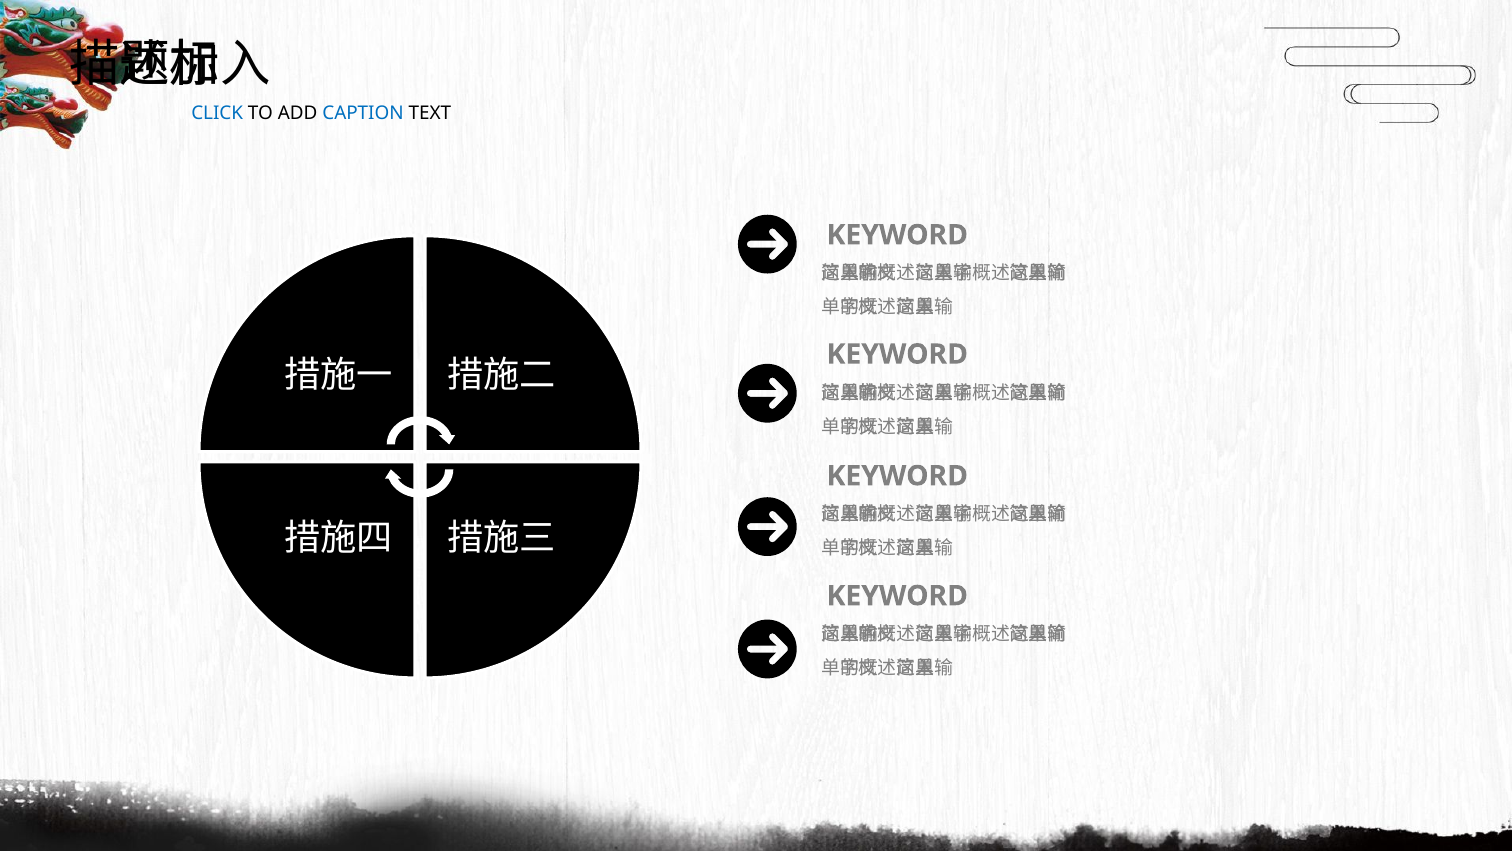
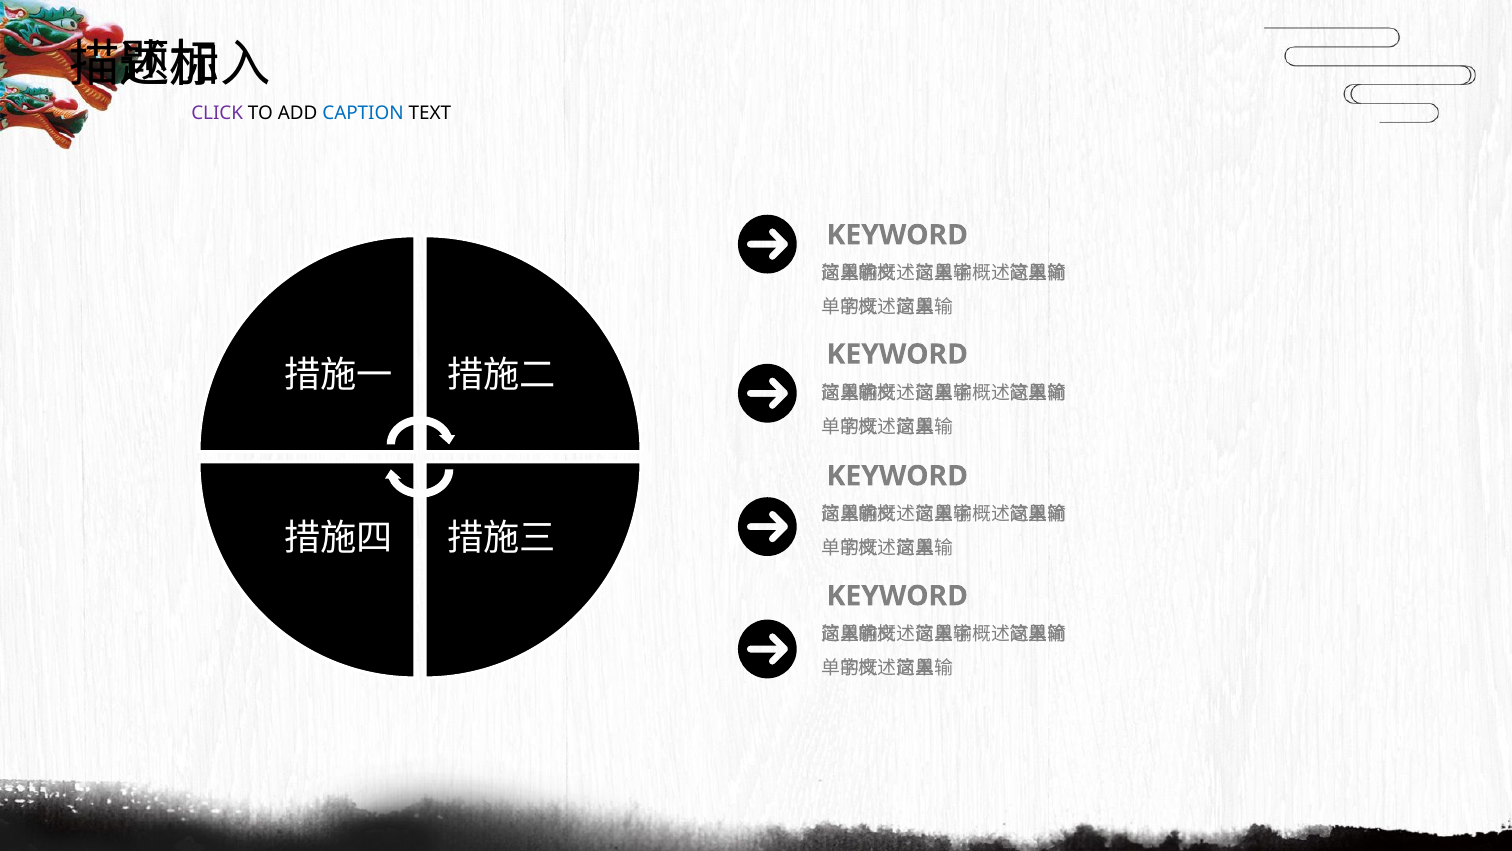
CLICK colour: blue -> purple
